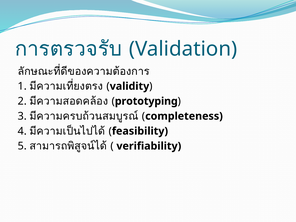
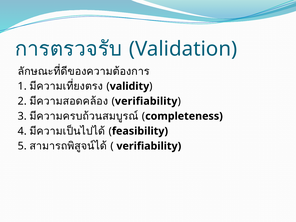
prototyping at (146, 101): prototyping -> verifiability
